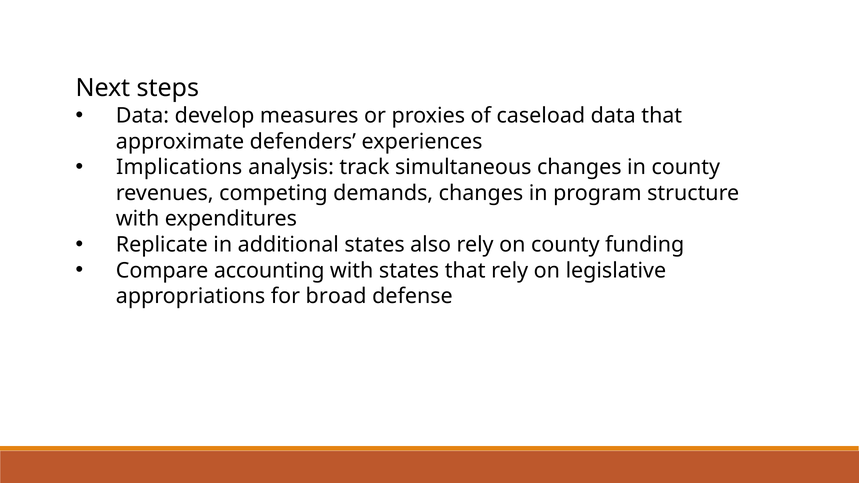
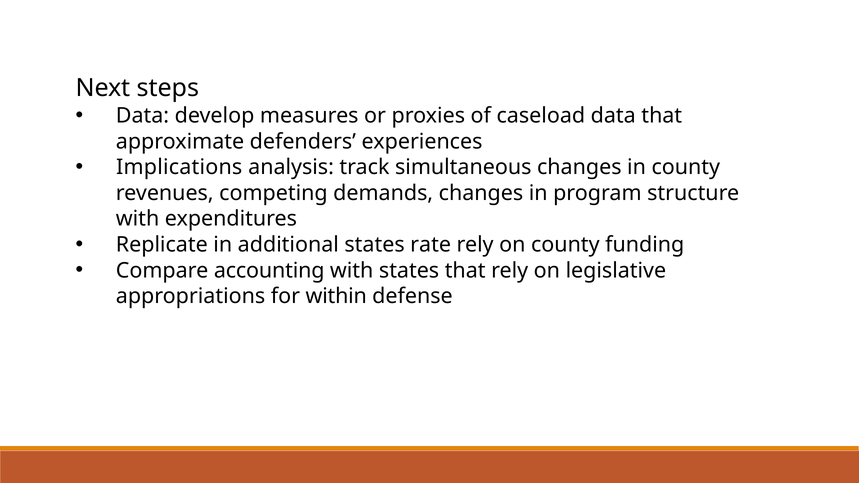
also: also -> rate
broad: broad -> within
